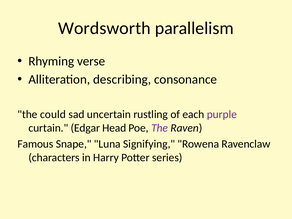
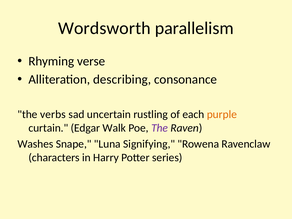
could: could -> verbs
purple colour: purple -> orange
Head: Head -> Walk
Famous: Famous -> Washes
